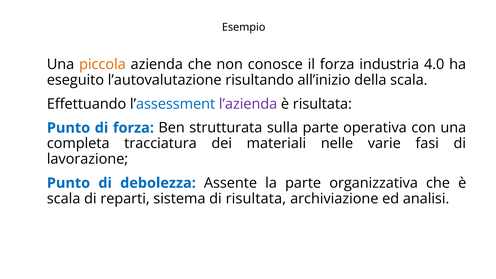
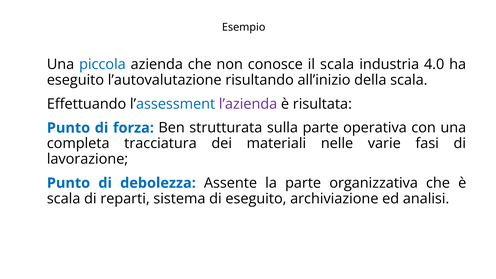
piccola colour: orange -> blue
il forza: forza -> scala
di risultata: risultata -> eseguito
